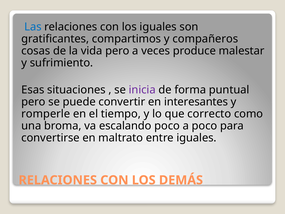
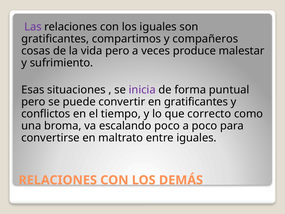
Las colour: blue -> purple
en interesantes: interesantes -> gratificantes
romperle: romperle -> conflictos
